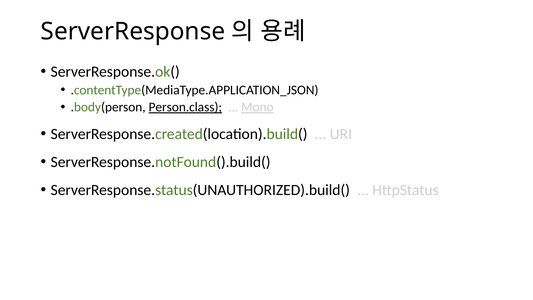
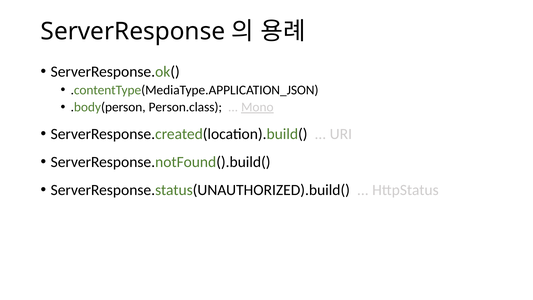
Person.class underline: present -> none
